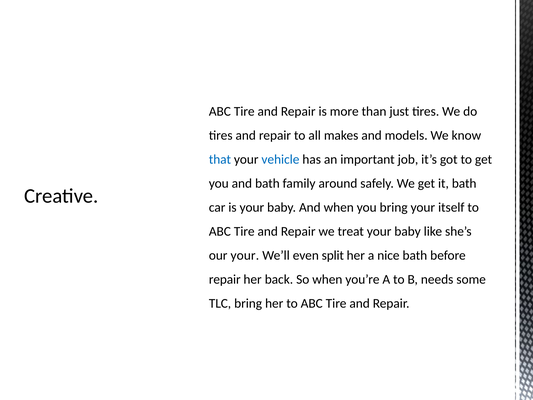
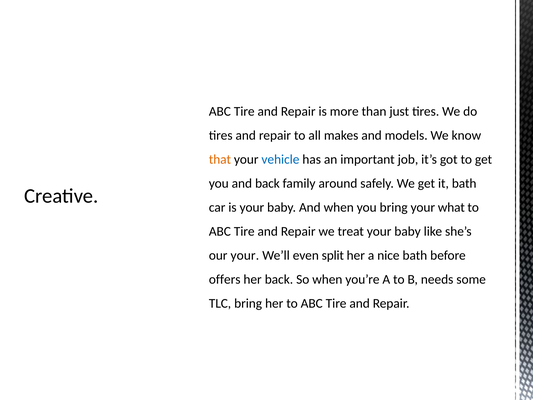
that colour: blue -> orange
and bath: bath -> back
itself: itself -> what
repair at (225, 279): repair -> offers
